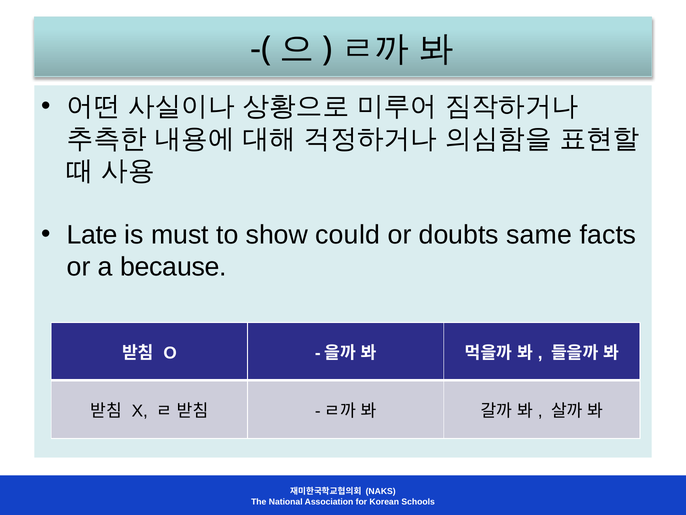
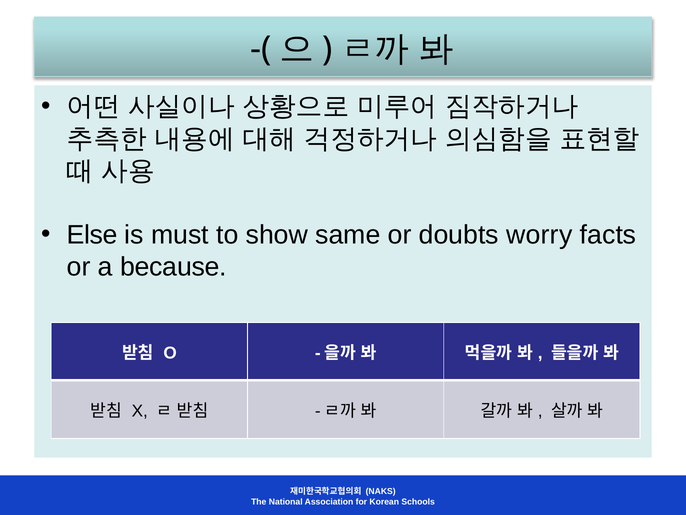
Late: Late -> Else
could: could -> same
same: same -> worry
